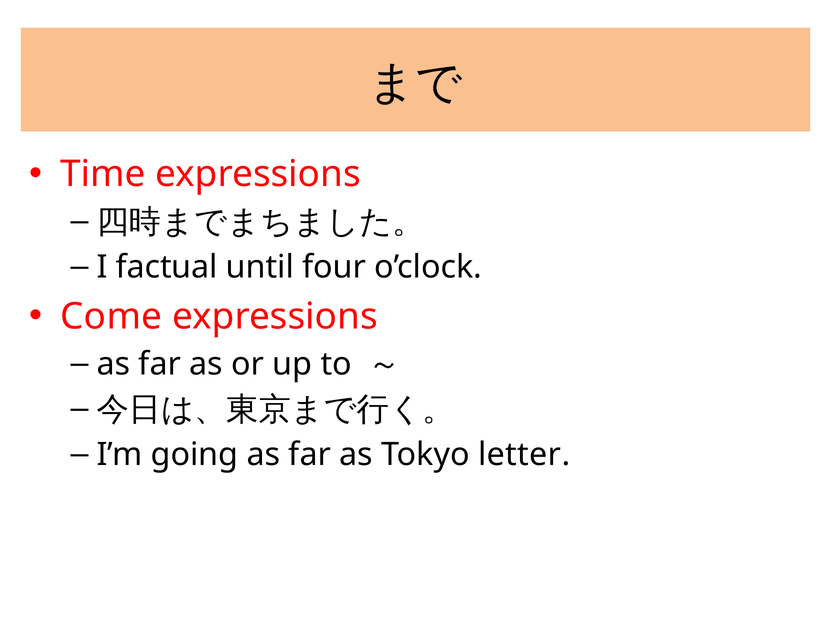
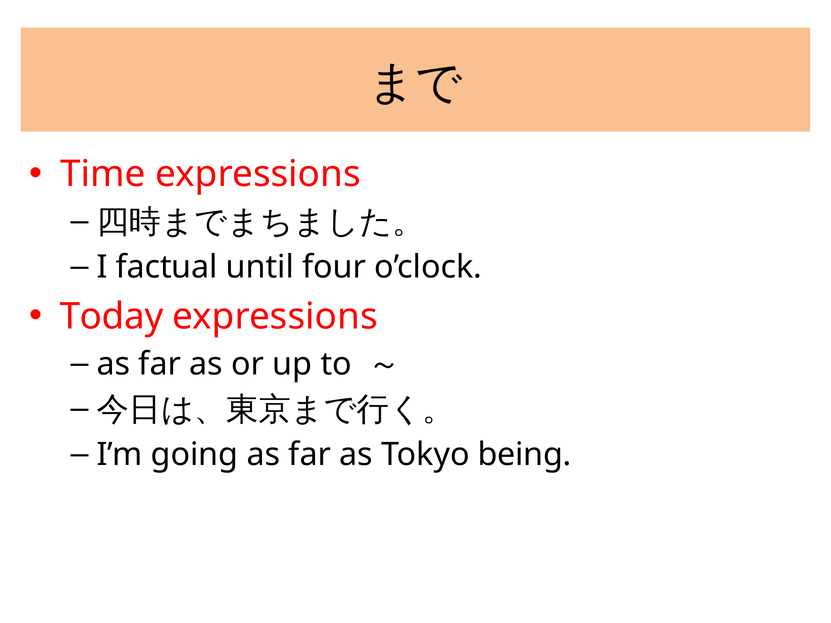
Come: Come -> Today
letter: letter -> being
